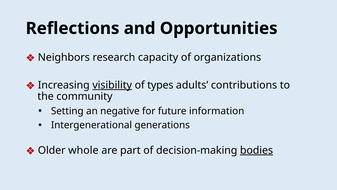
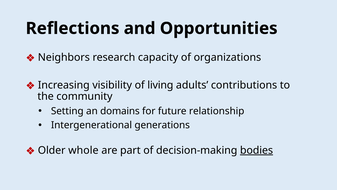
visibility underline: present -> none
types: types -> living
negative: negative -> domains
information: information -> relationship
